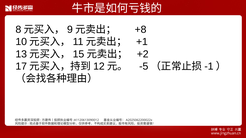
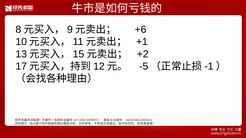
+8: +8 -> +6
